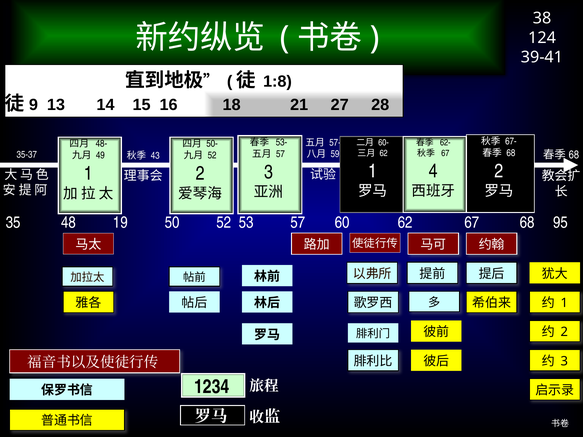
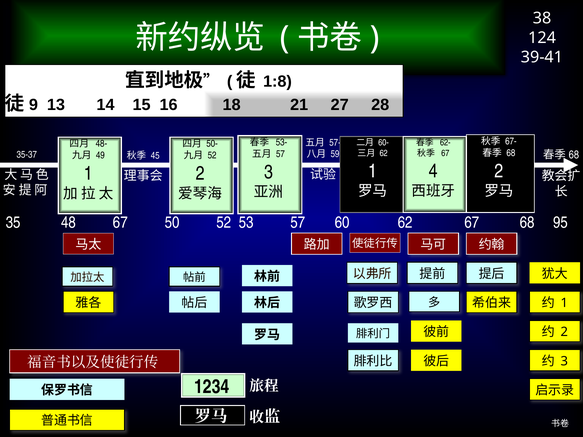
43: 43 -> 45
48 19: 19 -> 67
